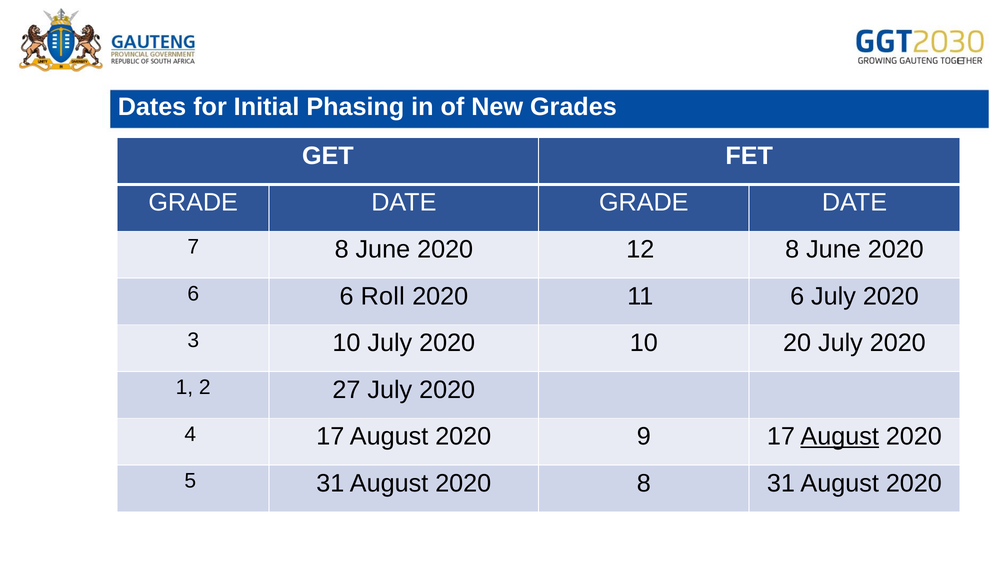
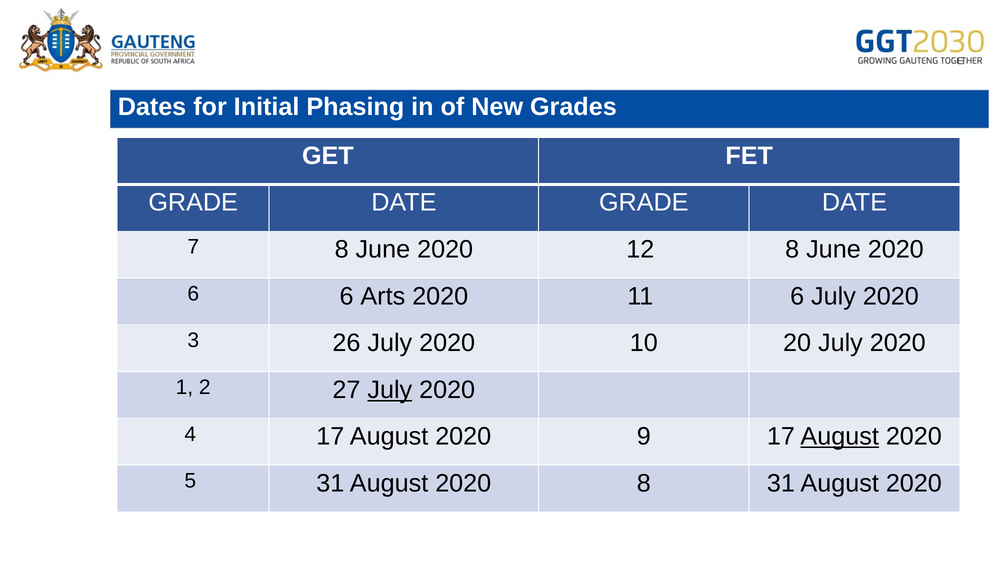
Roll: Roll -> Arts
3 10: 10 -> 26
July at (390, 389) underline: none -> present
